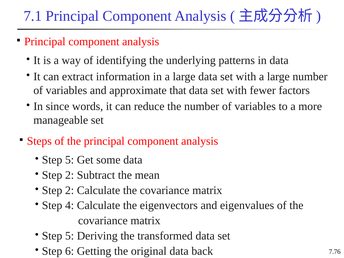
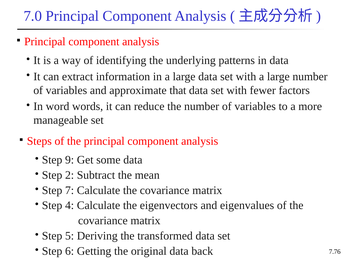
7.1: 7.1 -> 7.0
since: since -> word
5 at (70, 160): 5 -> 9
2 at (70, 190): 2 -> 7
